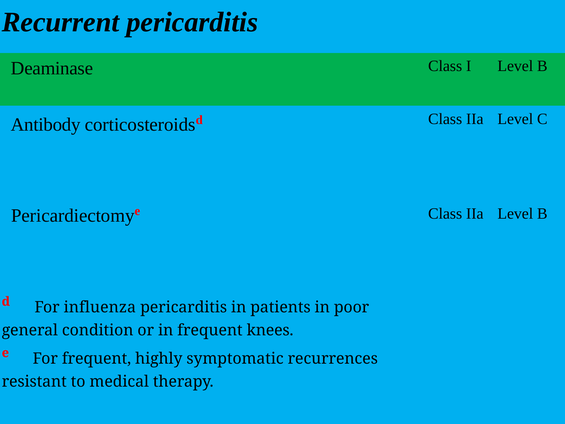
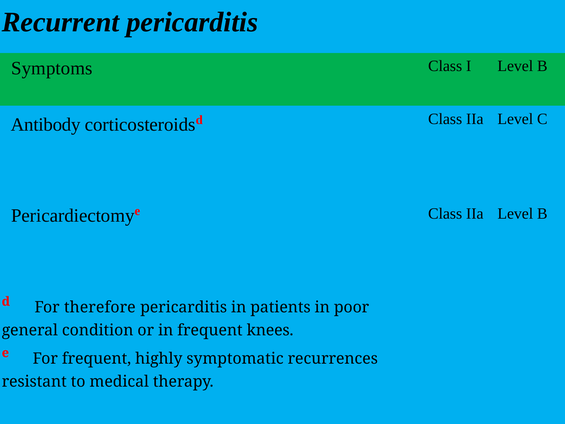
Deaminase: Deaminase -> Symptoms
influenza: influenza -> therefore
